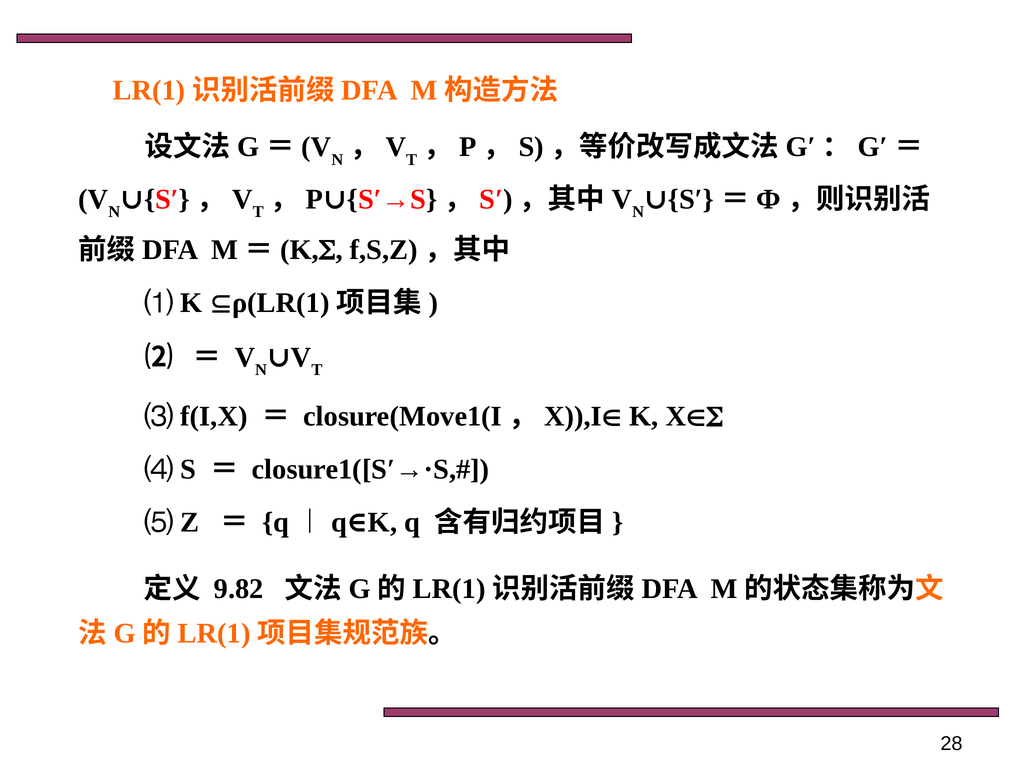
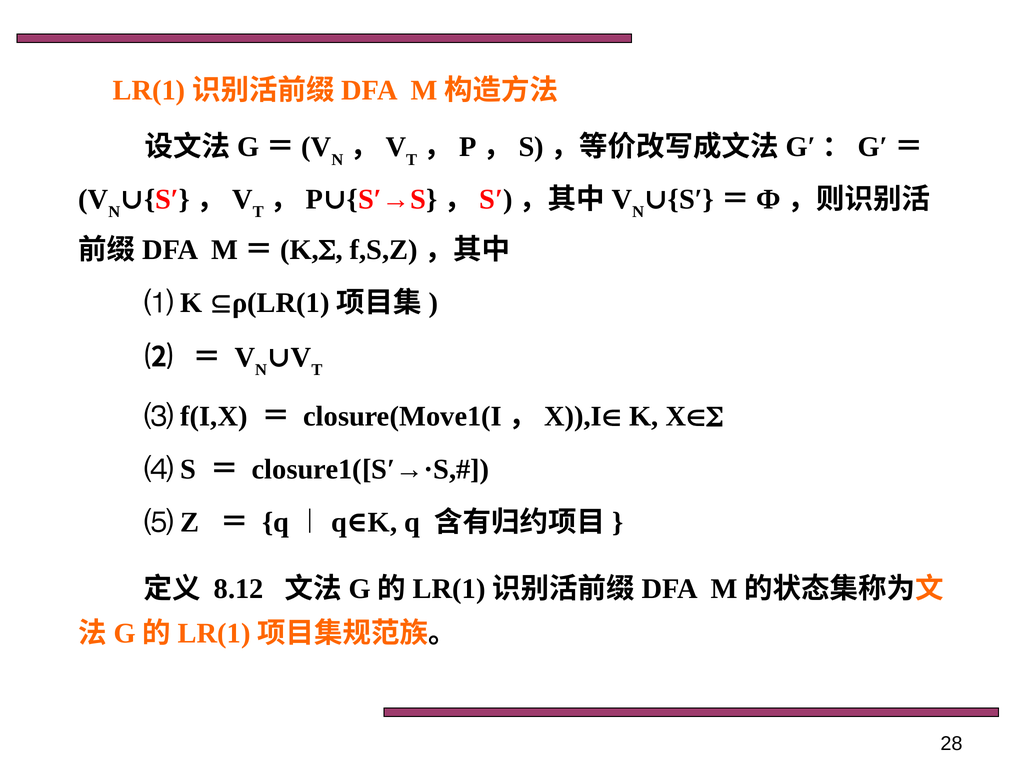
9.82: 9.82 -> 8.12
